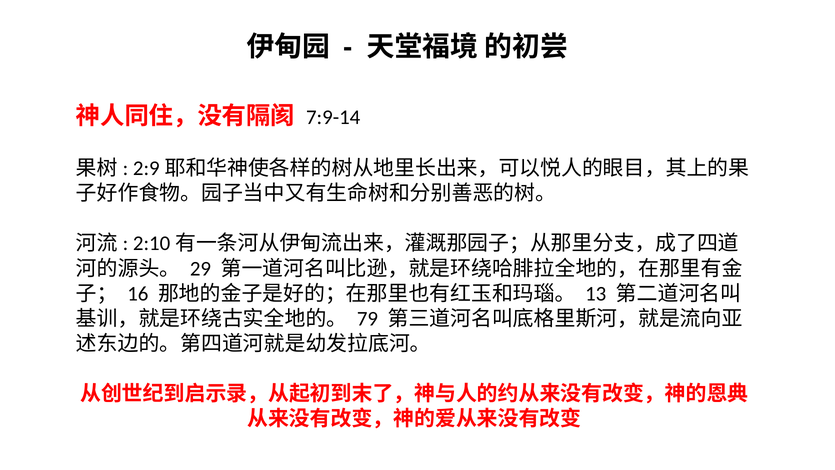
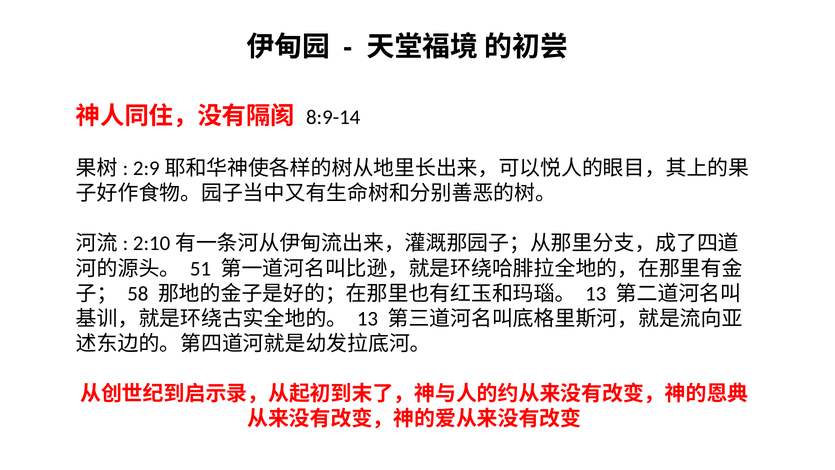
7:9-14: 7:9-14 -> 8:9-14
29: 29 -> 51
16: 16 -> 58
79 at (367, 319): 79 -> 13
